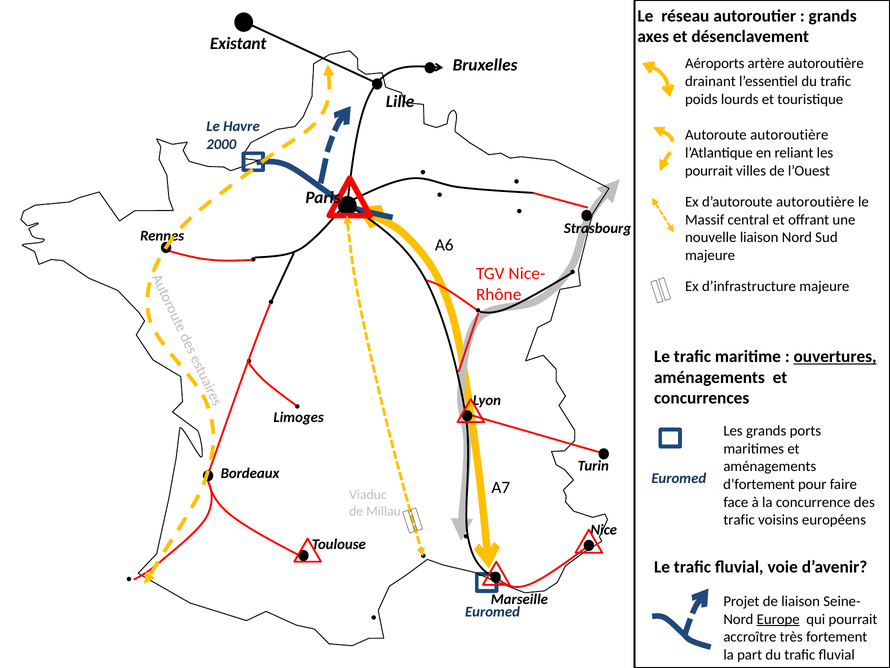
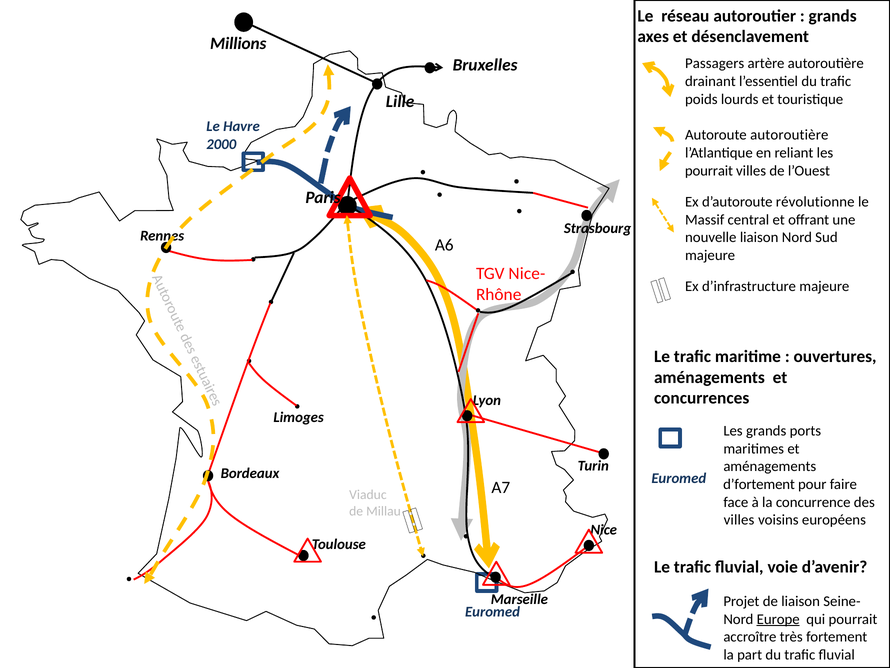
Existant: Existant -> Millions
Aéroports: Aéroports -> Passagers
d’autoroute autoroutière: autoroutière -> révolutionne
ouvertures underline: present -> none
trafic at (739, 520): trafic -> villes
